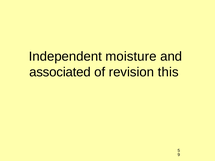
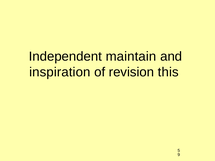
moisture: moisture -> maintain
associated: associated -> inspiration
